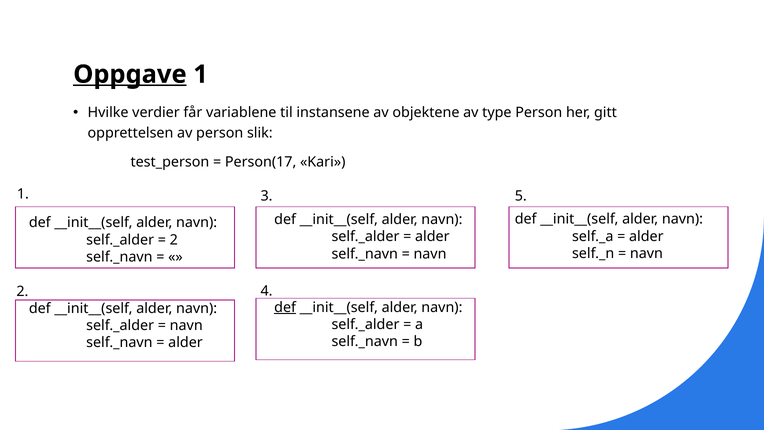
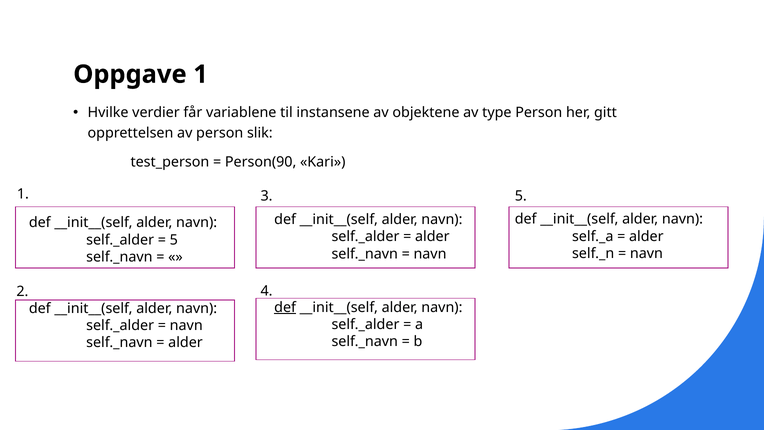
Oppgave underline: present -> none
Person(17: Person(17 -> Person(90
2 at (174, 240): 2 -> 5
